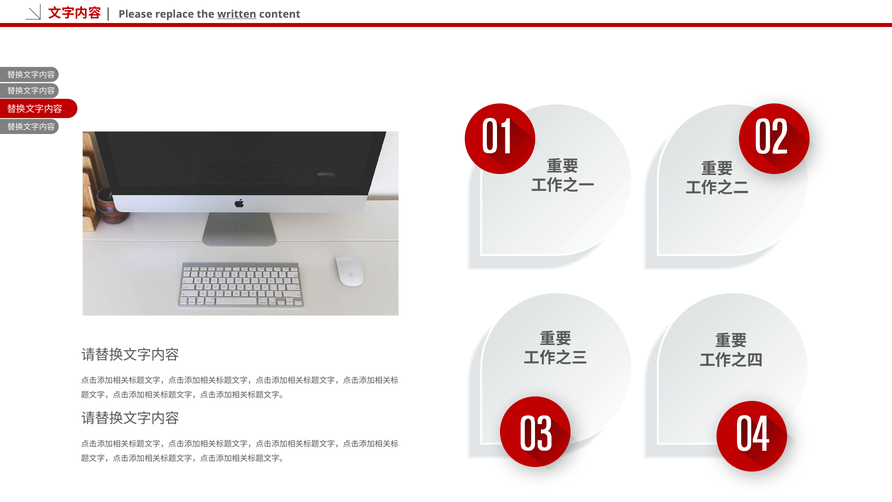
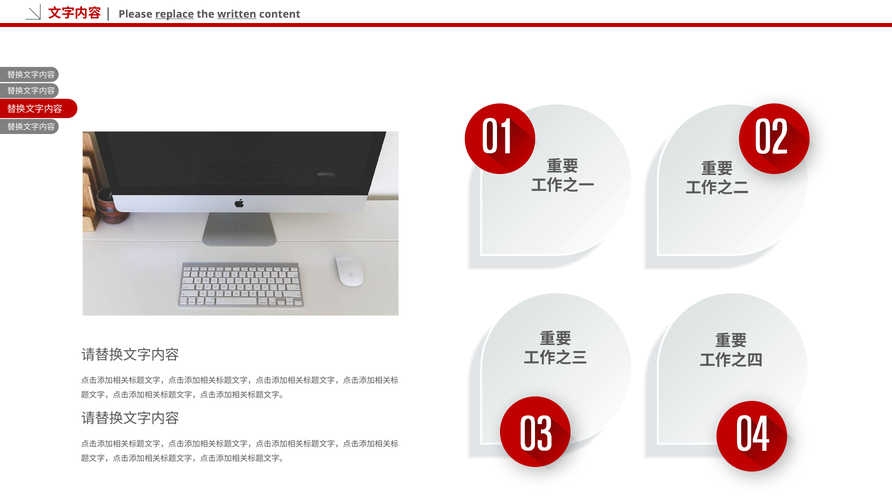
replace underline: none -> present
